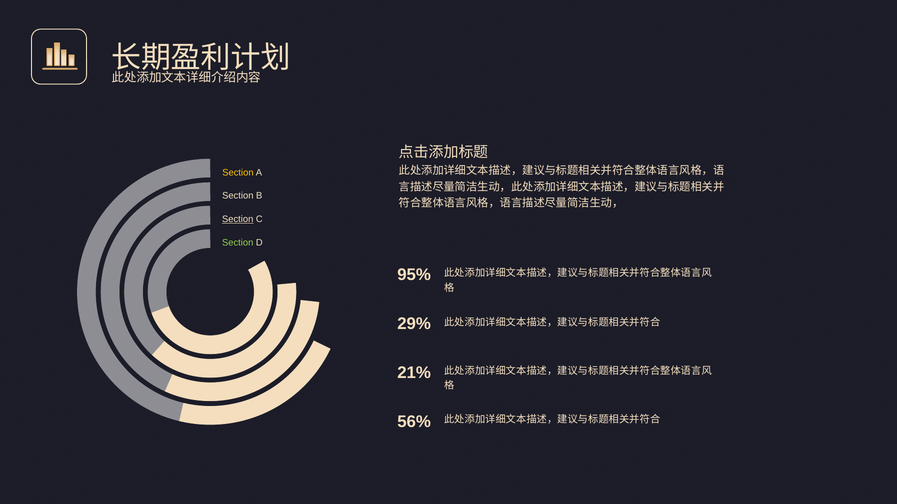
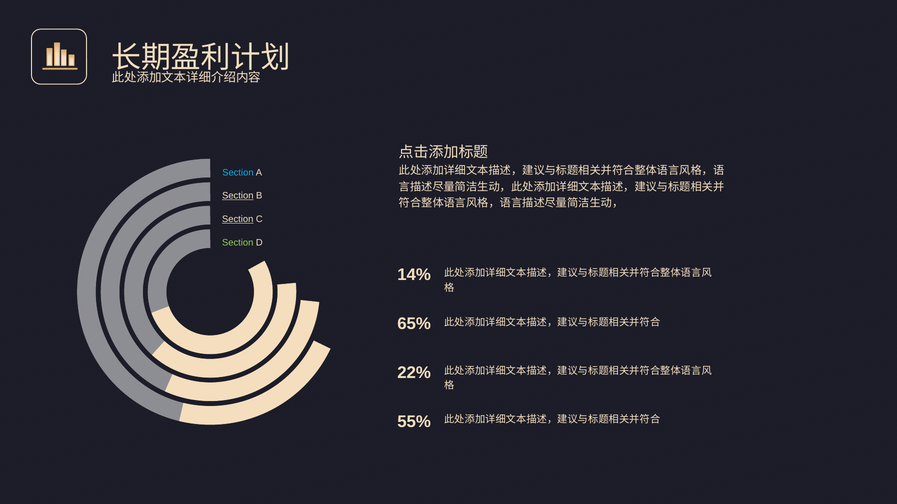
Section at (238, 173) colour: yellow -> light blue
Section at (238, 196) underline: none -> present
95%: 95% -> 14%
29%: 29% -> 65%
21%: 21% -> 22%
56%: 56% -> 55%
